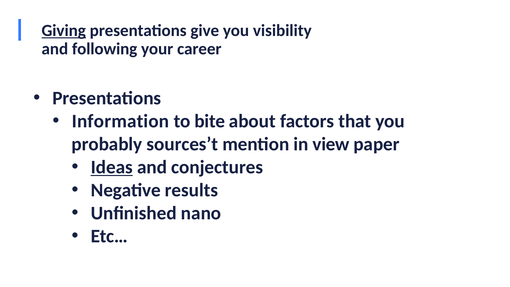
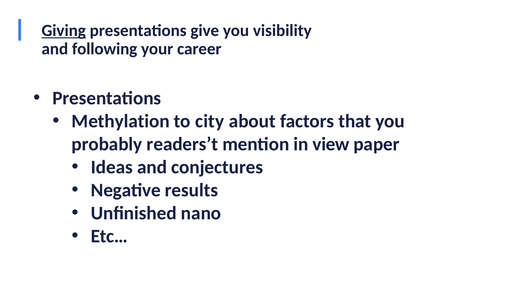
Information: Information -> Methylation
bite: bite -> city
sources’t: sources’t -> readers’t
Ideas underline: present -> none
